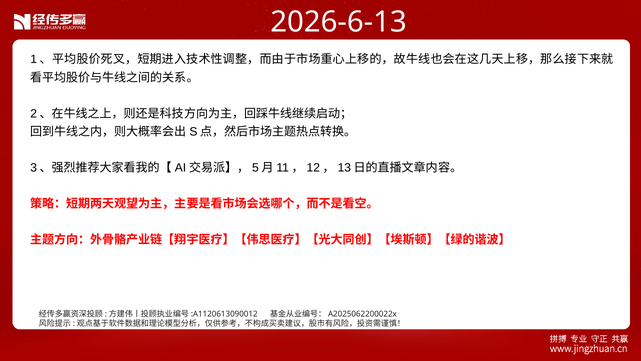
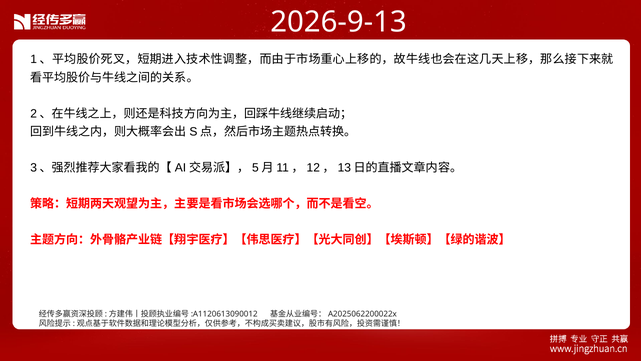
2026-6-13: 2026-6-13 -> 2026-9-13
